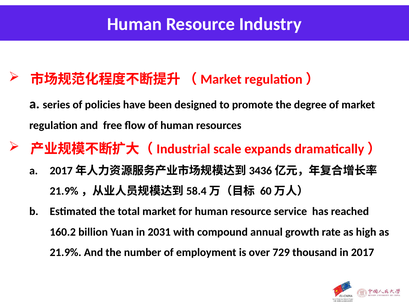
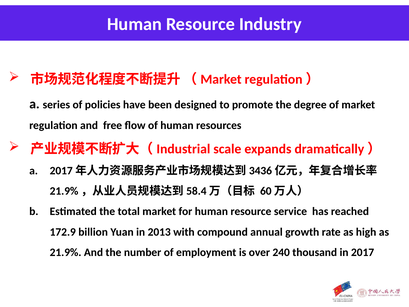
160.2: 160.2 -> 172.9
2031: 2031 -> 2013
729: 729 -> 240
